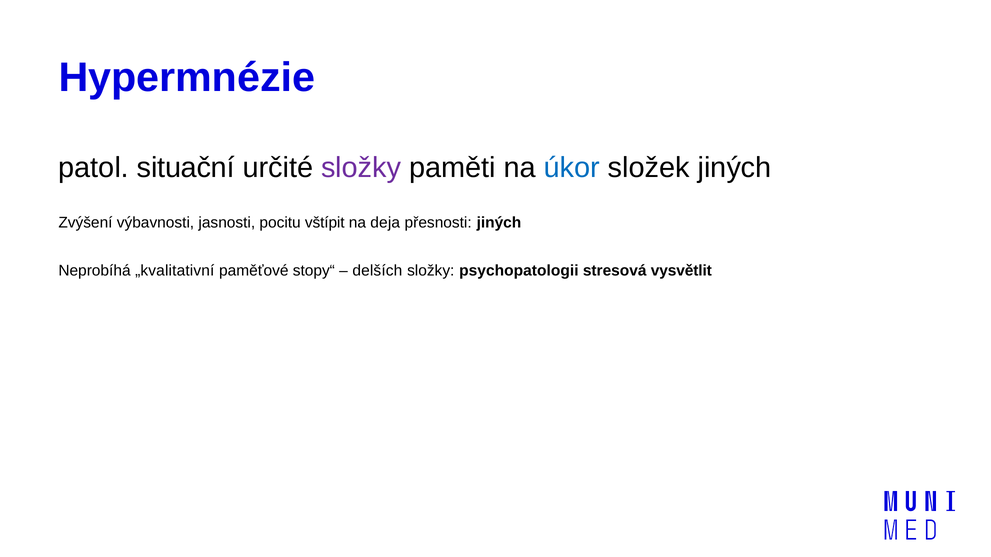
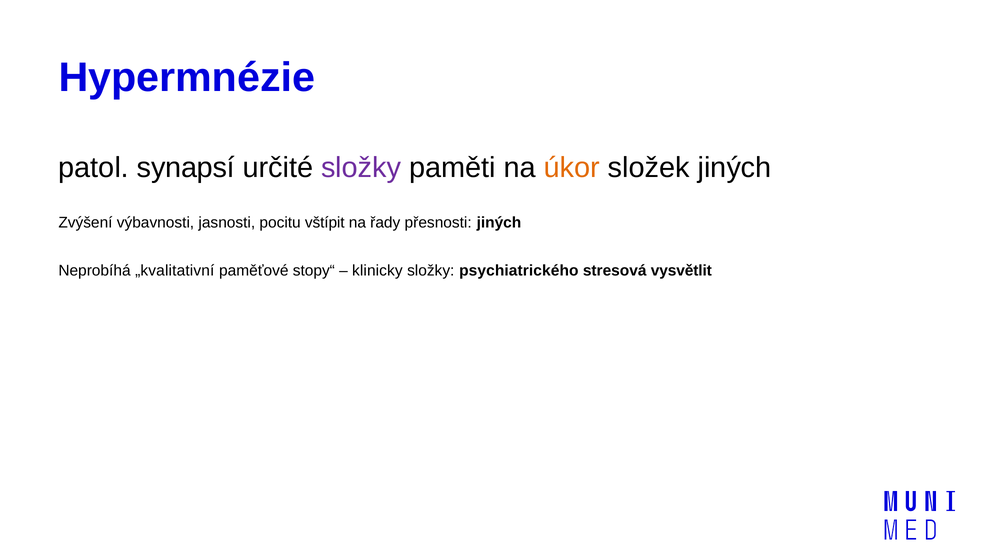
situační: situační -> synapsí
úkor colour: blue -> orange
deja: deja -> řady
delších: delších -> klinicky
psychopatologii: psychopatologii -> psychiatrického
